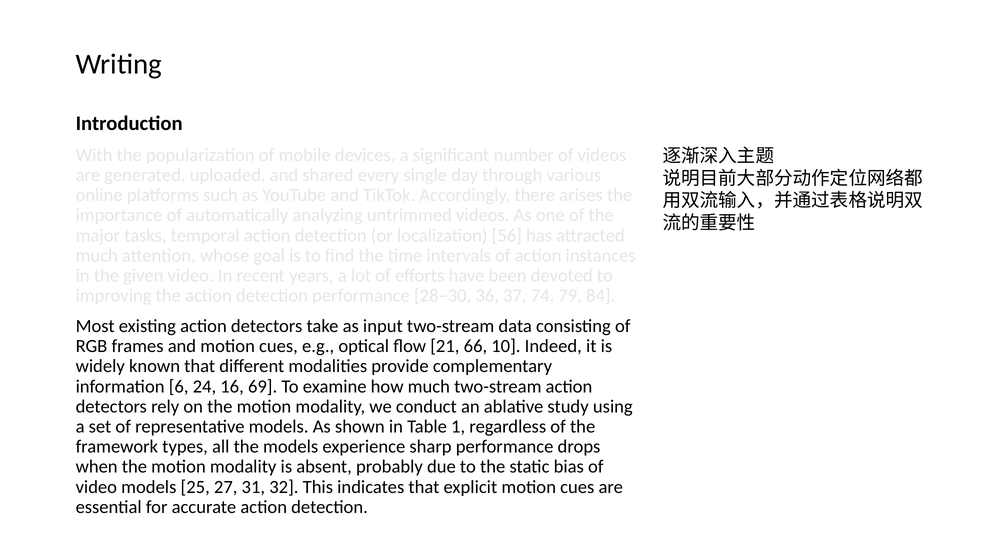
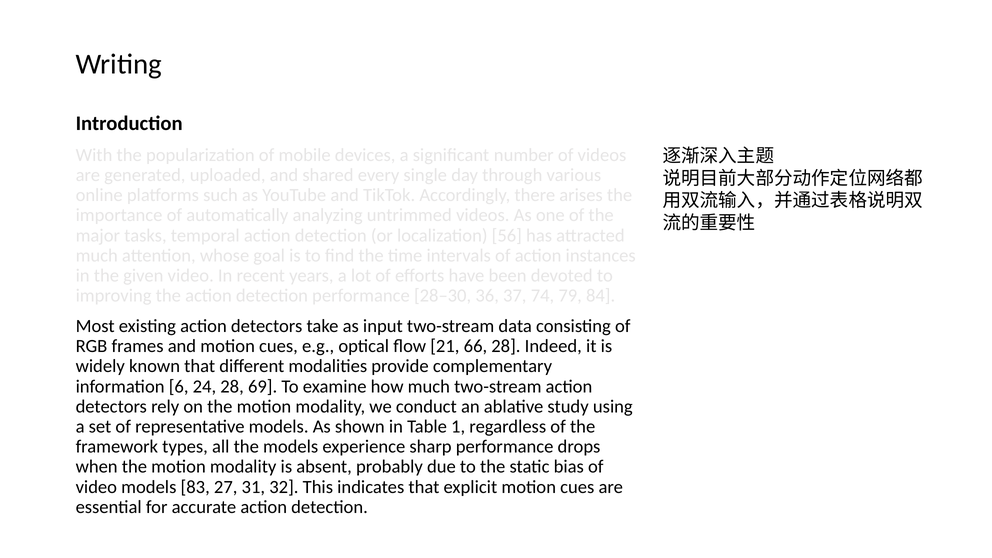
66 10: 10 -> 28
24 16: 16 -> 28
25: 25 -> 83
